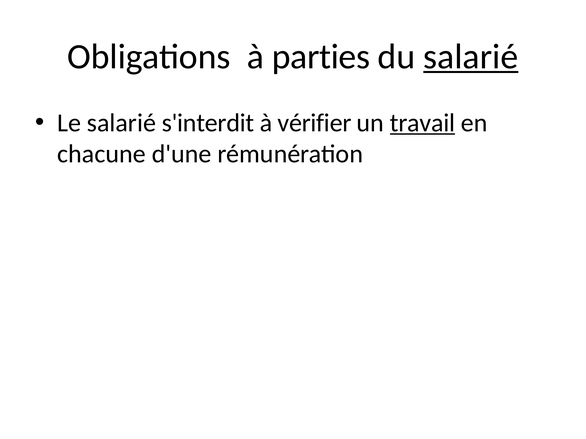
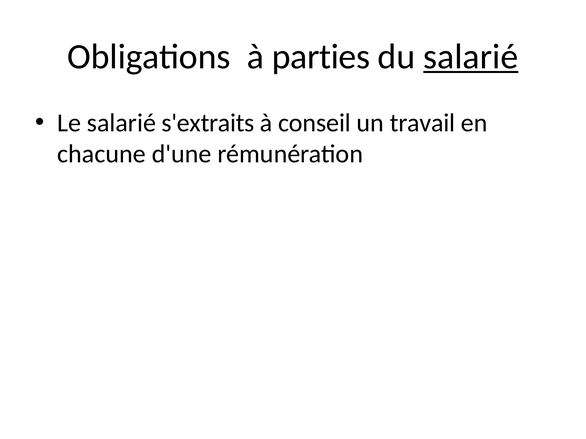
s'interdit: s'interdit -> s'extraits
vérifier: vérifier -> conseil
travail underline: present -> none
